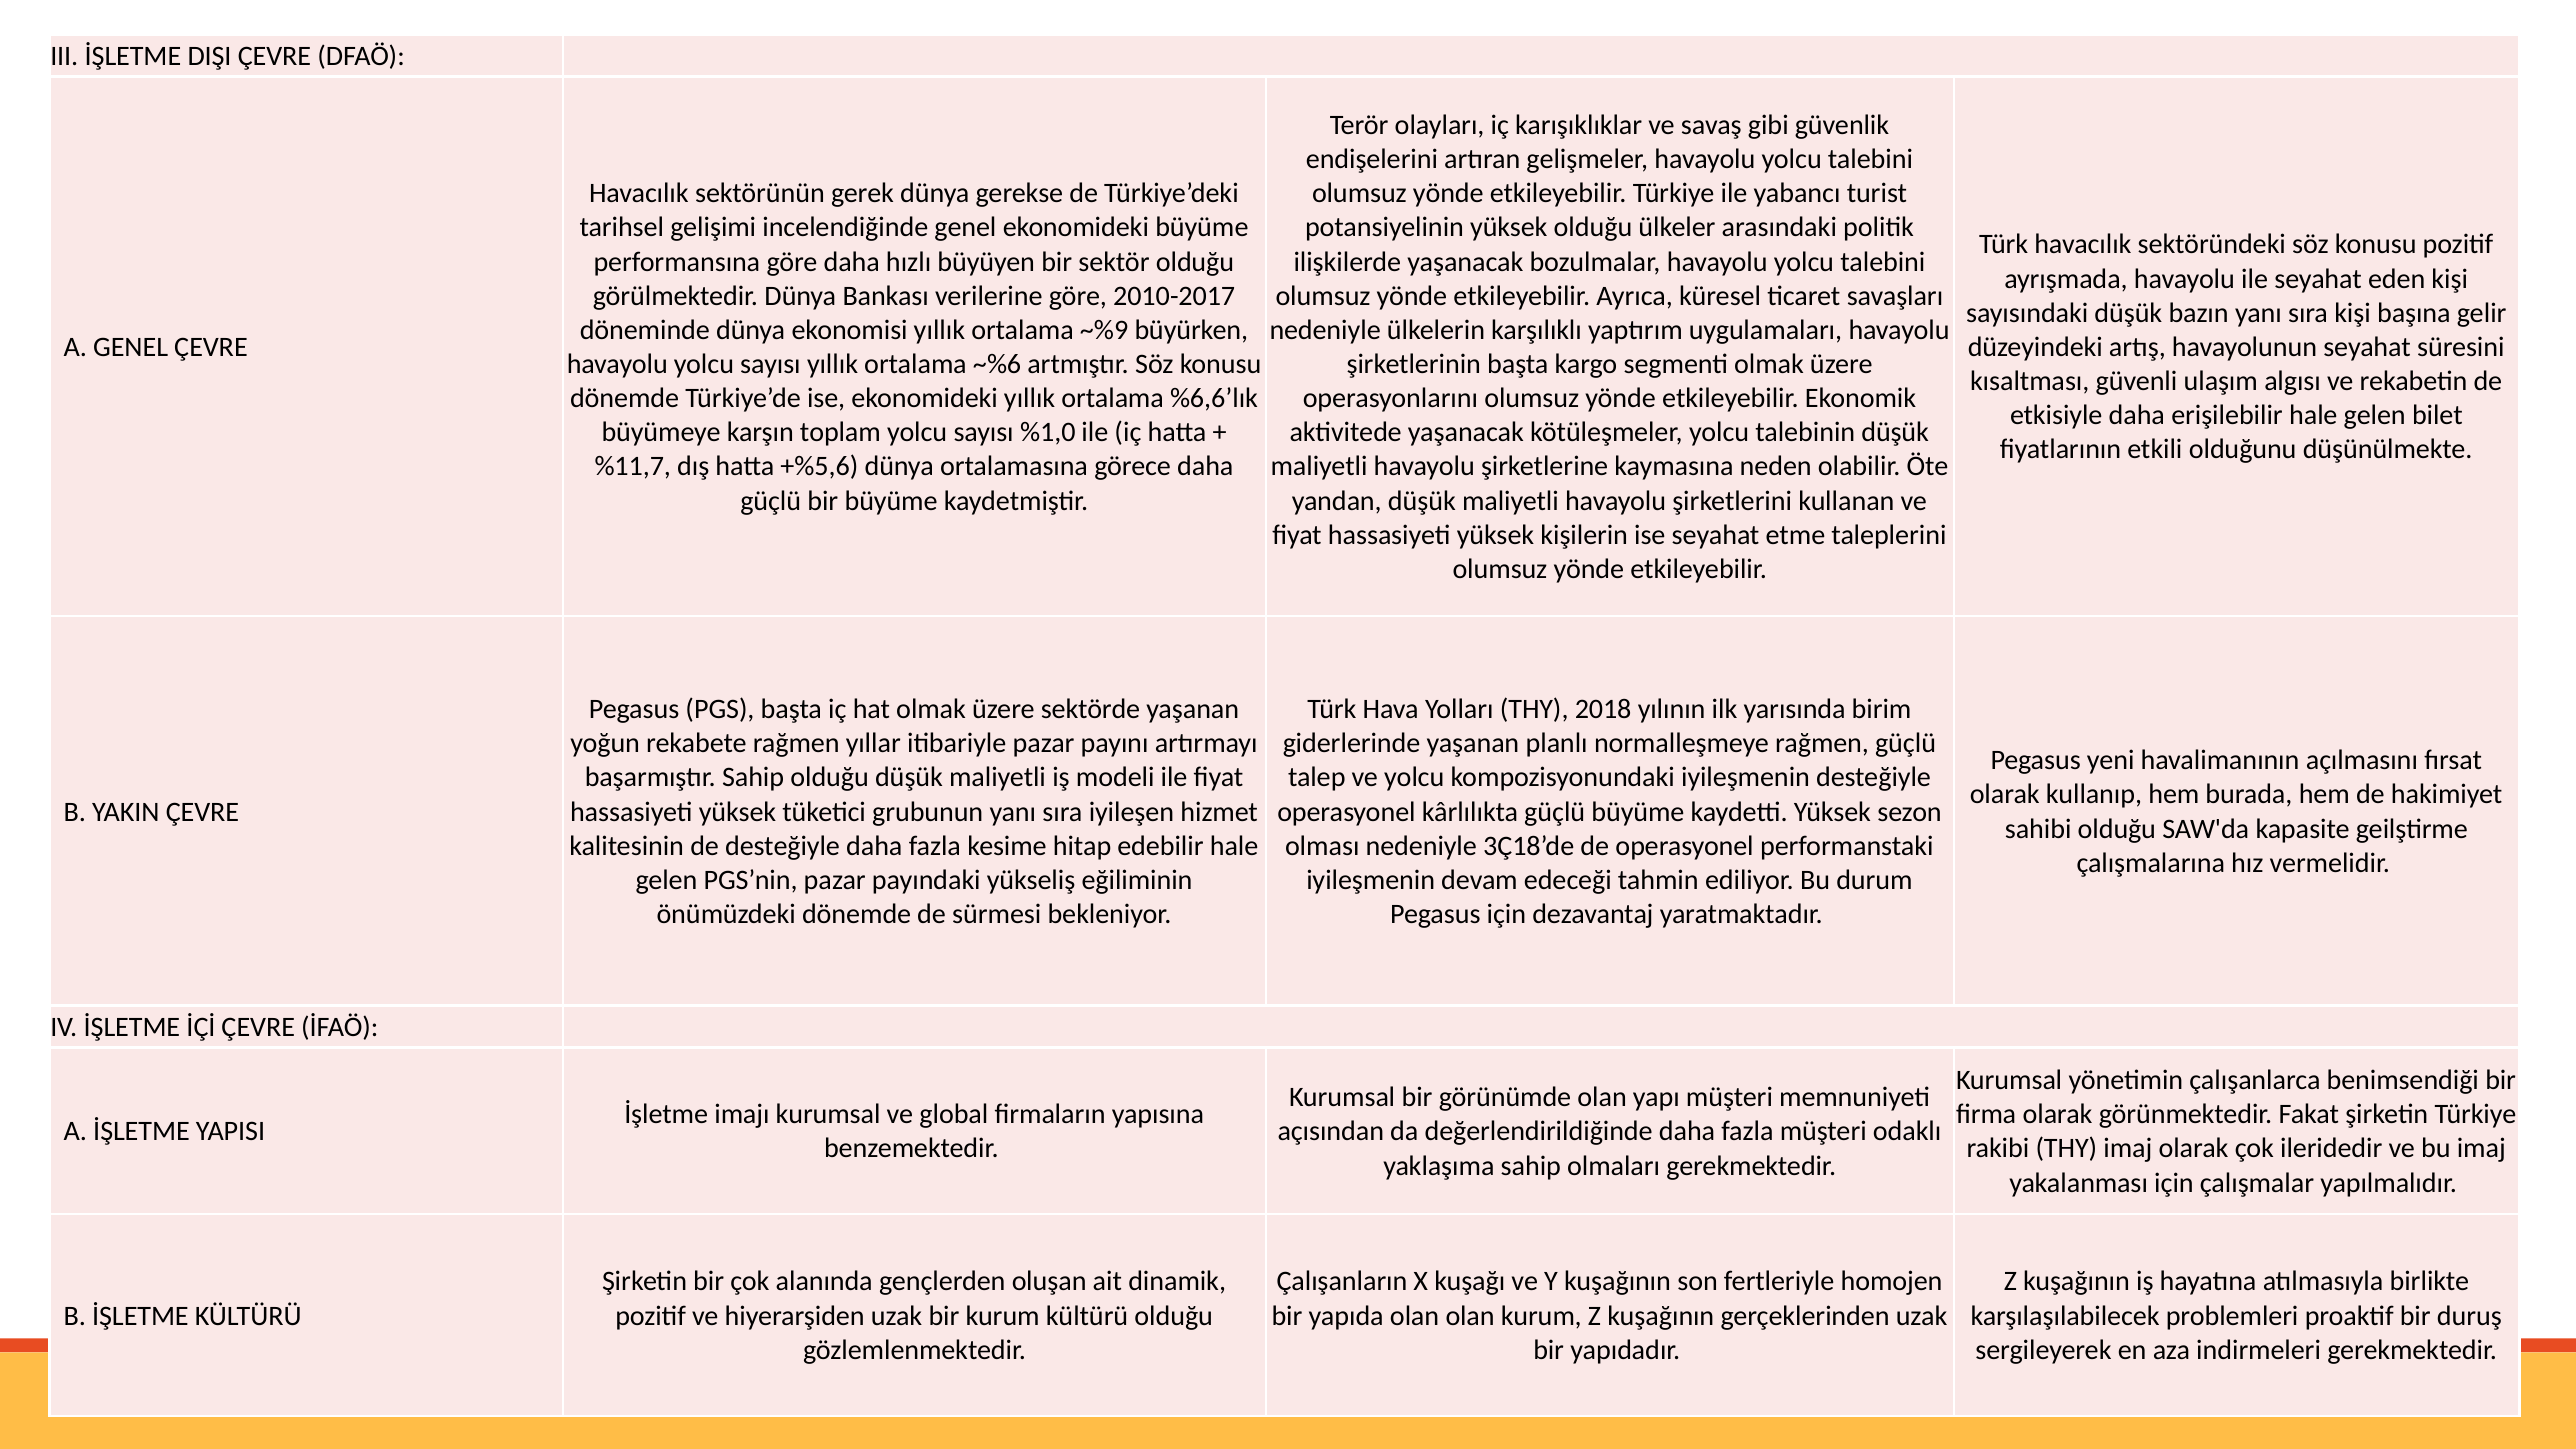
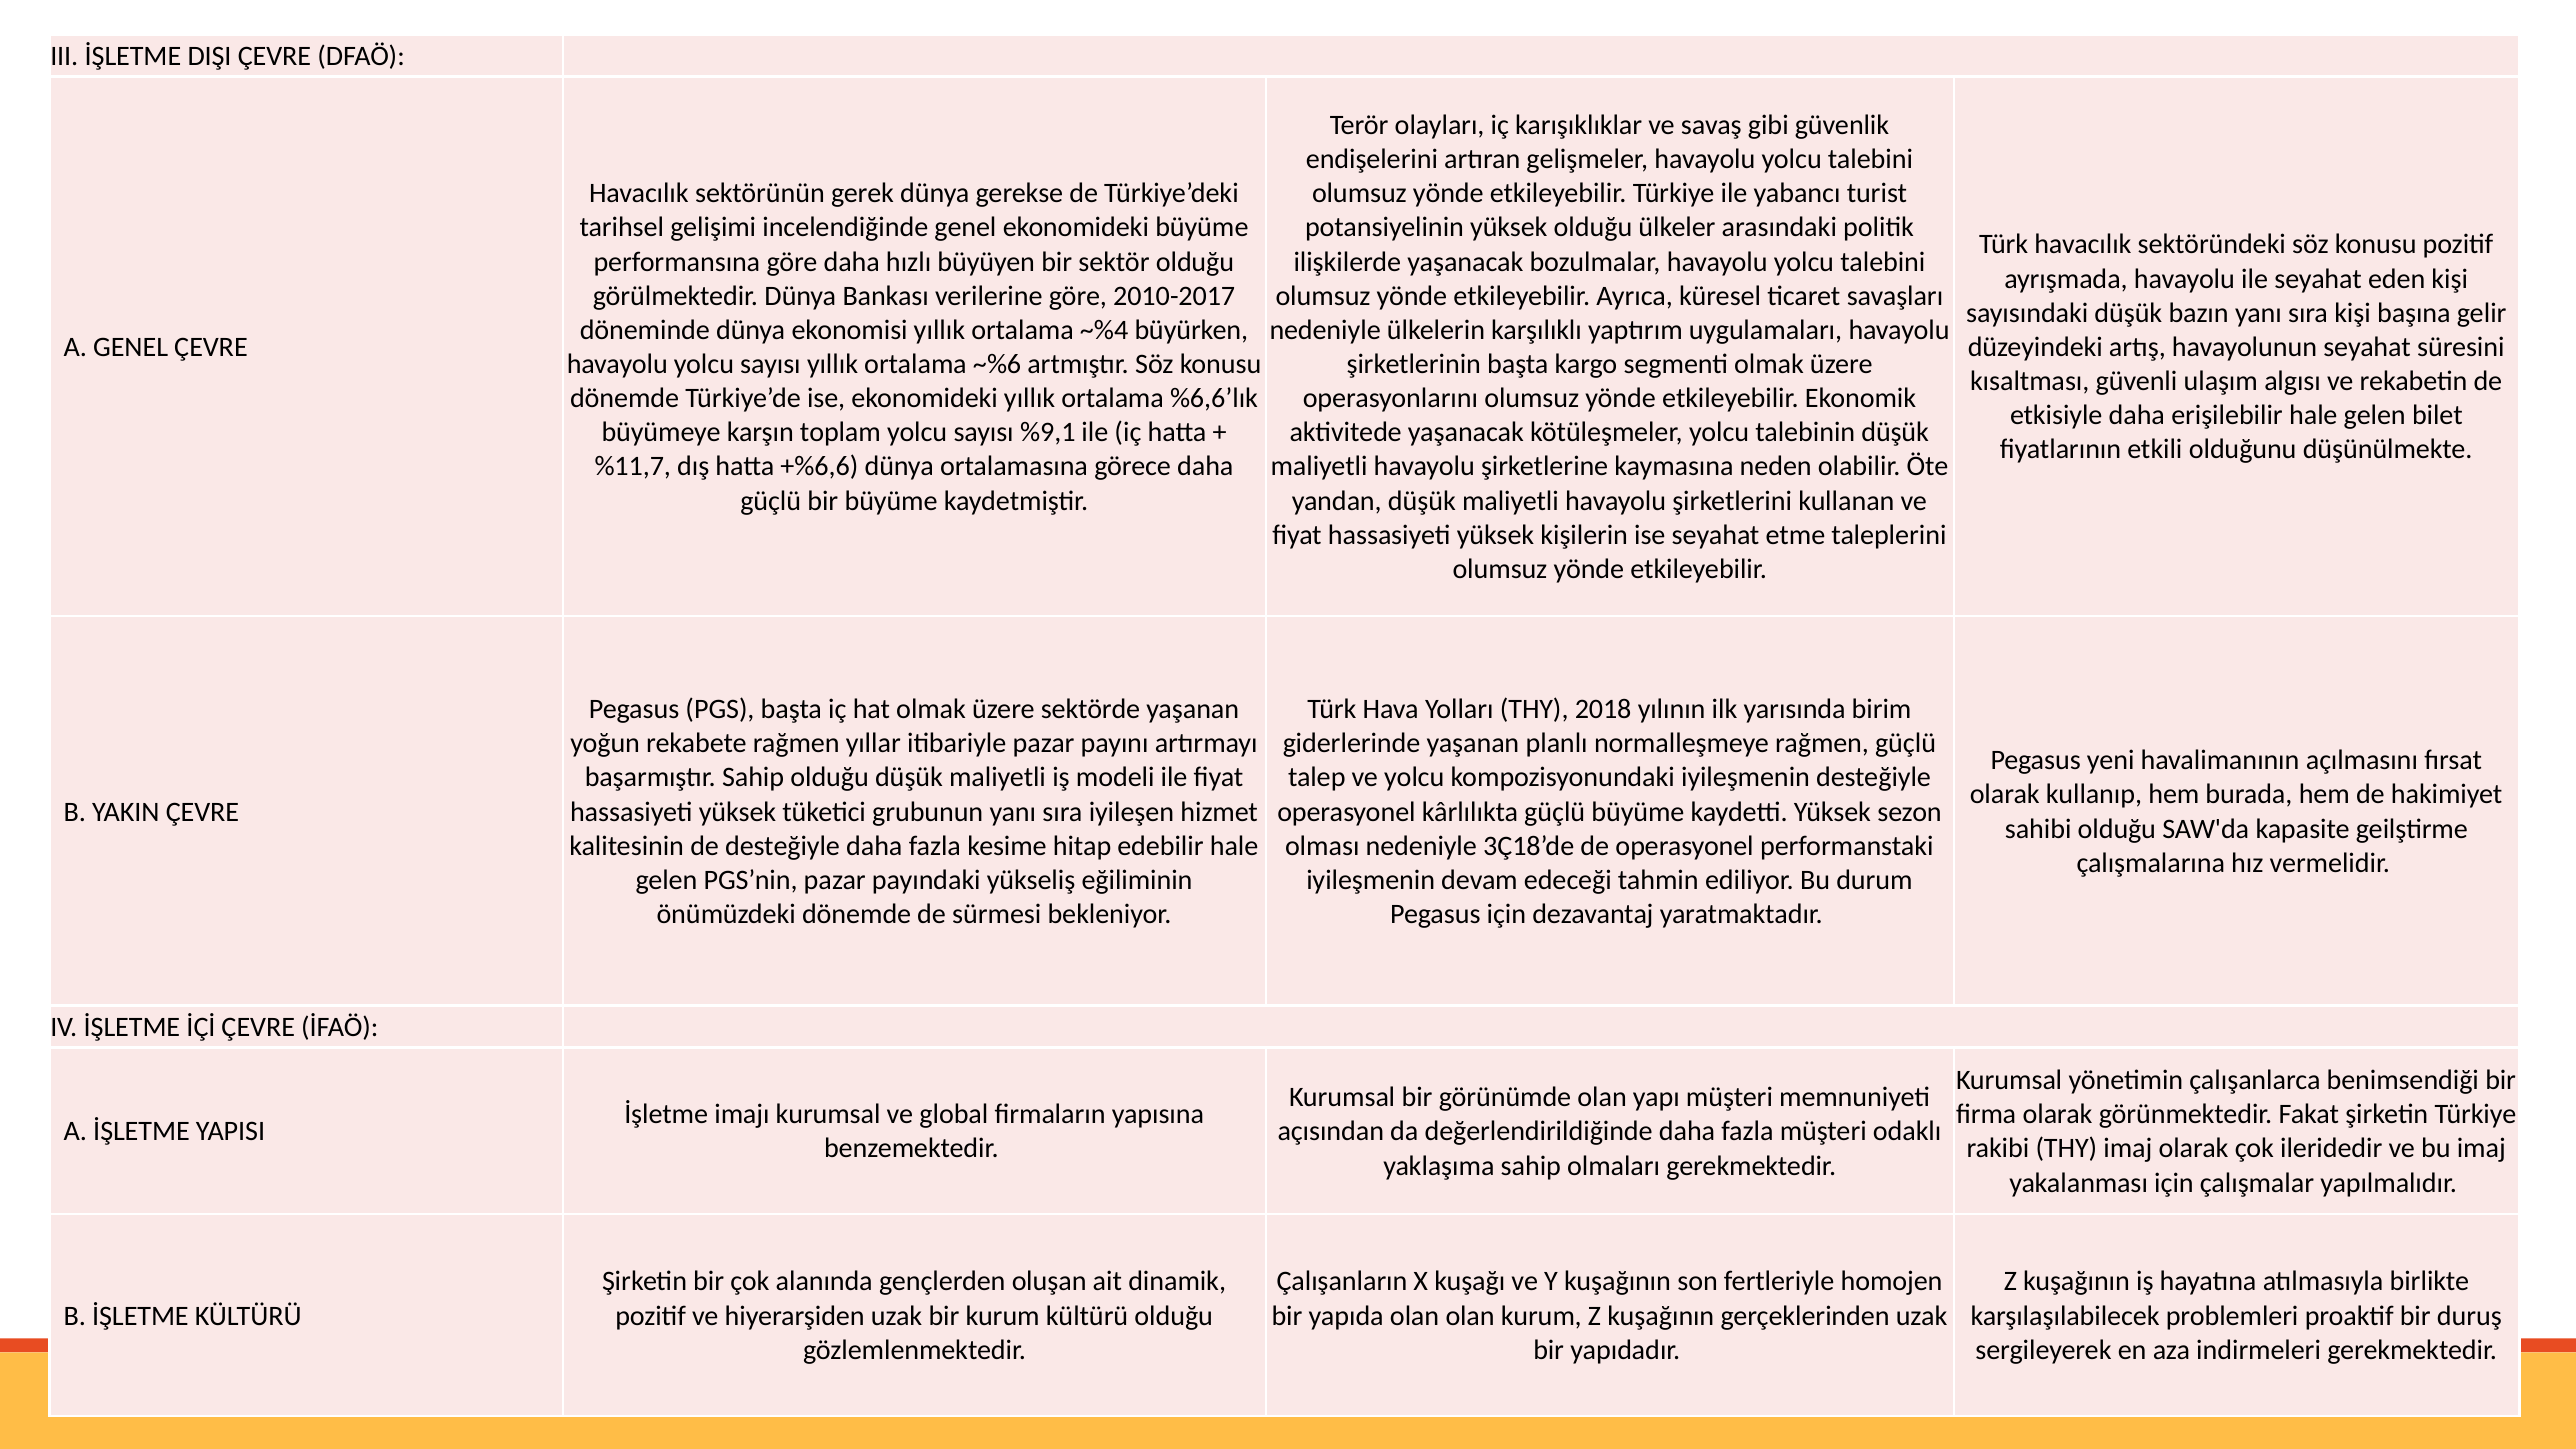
~%9: ~%9 -> ~%4
%1,0: %1,0 -> %9,1
+%5,6: +%5,6 -> +%6,6
